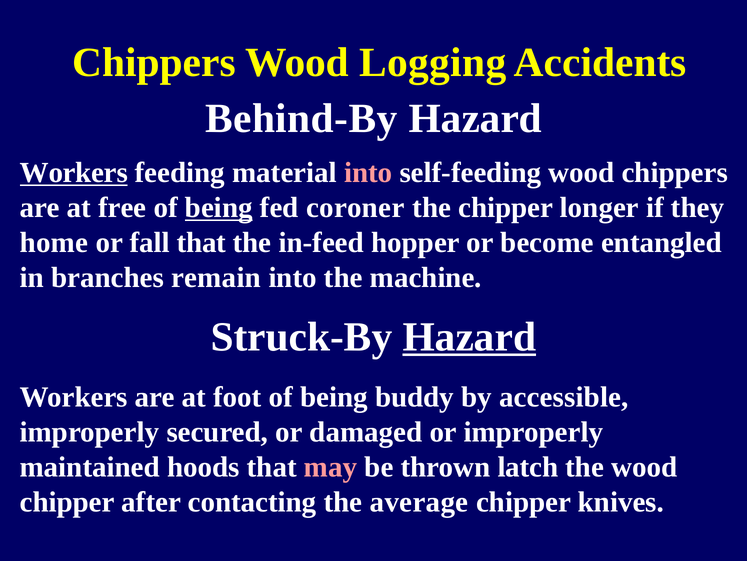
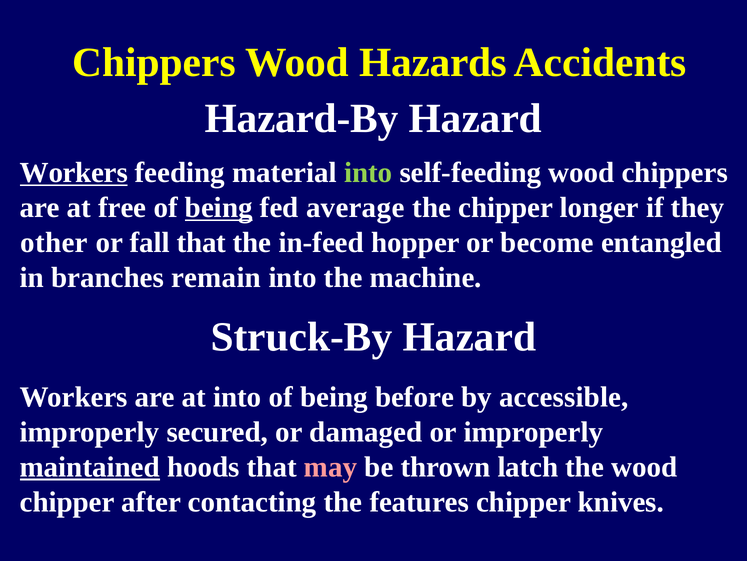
Logging: Logging -> Hazards
Behind-By: Behind-By -> Hazard-By
into at (368, 173) colour: pink -> light green
coroner: coroner -> average
home: home -> other
Hazard at (469, 337) underline: present -> none
at foot: foot -> into
buddy: buddy -> before
maintained underline: none -> present
average: average -> features
